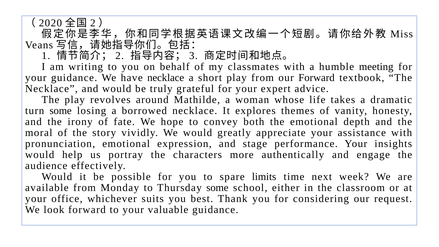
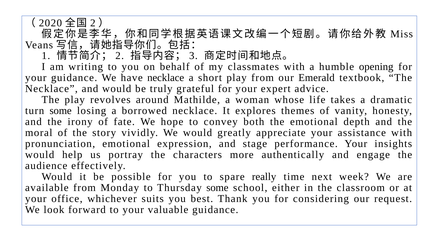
meeting: meeting -> opening
our Forward: Forward -> Emerald
limits: limits -> really
